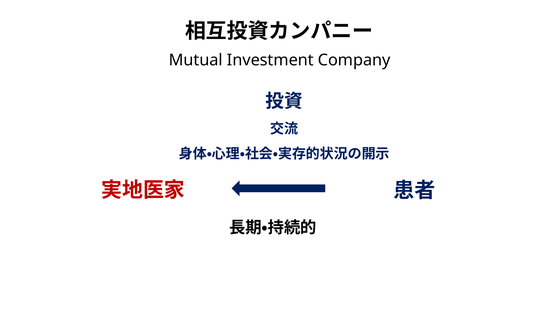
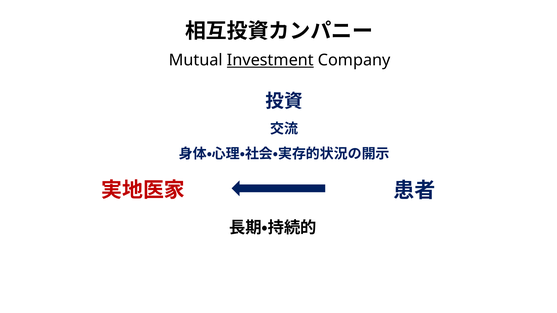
Investment underline: none -> present
